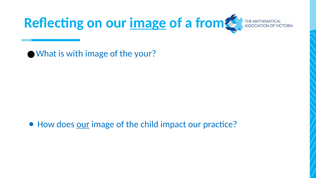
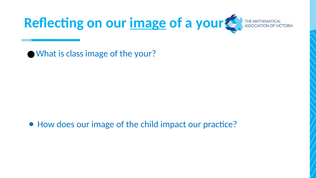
a from: from -> your
with: with -> class
our at (83, 124) underline: present -> none
